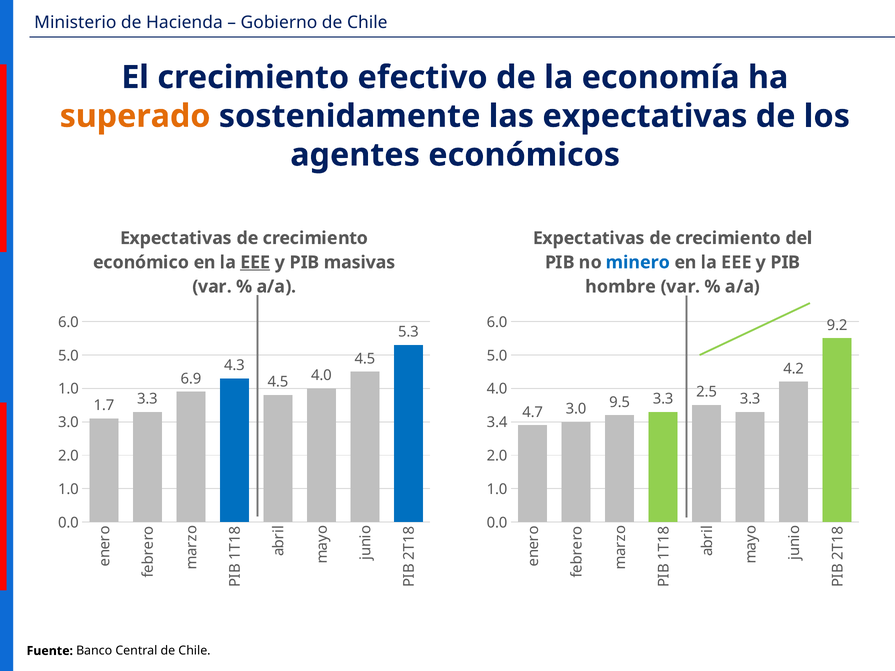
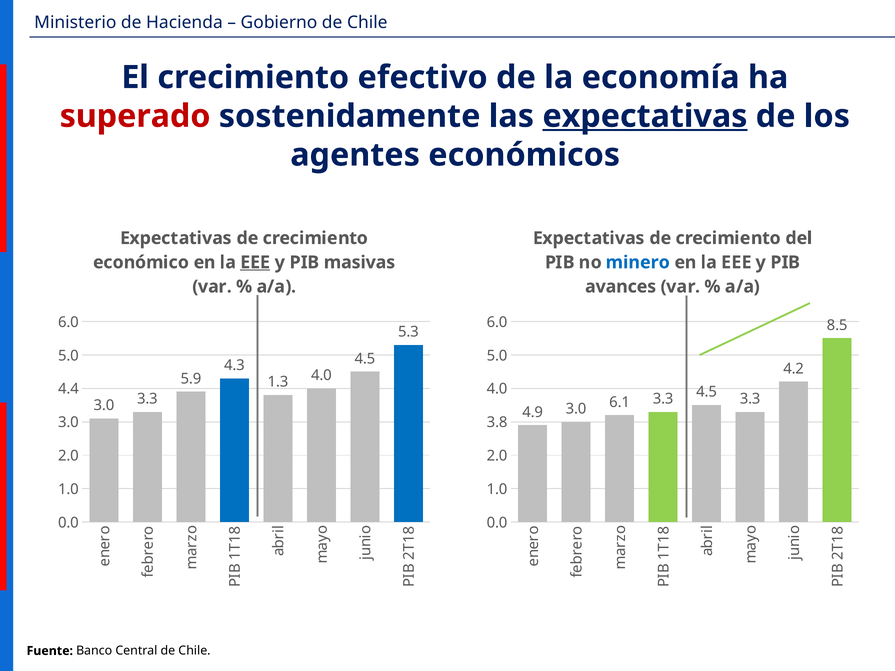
superado colour: orange -> red
expectativas at (645, 116) underline: none -> present
hombre: hombre -> avances
9.2: 9.2 -> 8.5
6.9: 6.9 -> 5.9
4.5 at (278, 382): 4.5 -> 1.3
1.0 at (68, 389): 1.0 -> 4.4
1.7 at (104, 406): 1.7 -> 3.0
4.7: 4.7 -> 4.9
9.5: 9.5 -> 6.1
3.3 2.5: 2.5 -> 4.5
3.4: 3.4 -> 3.8
